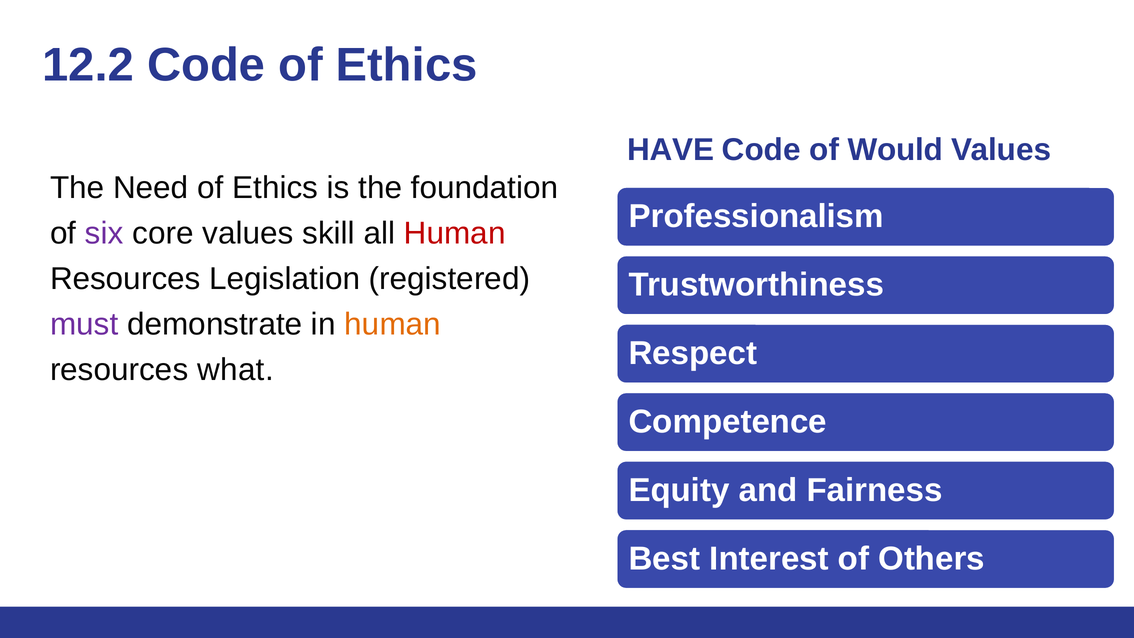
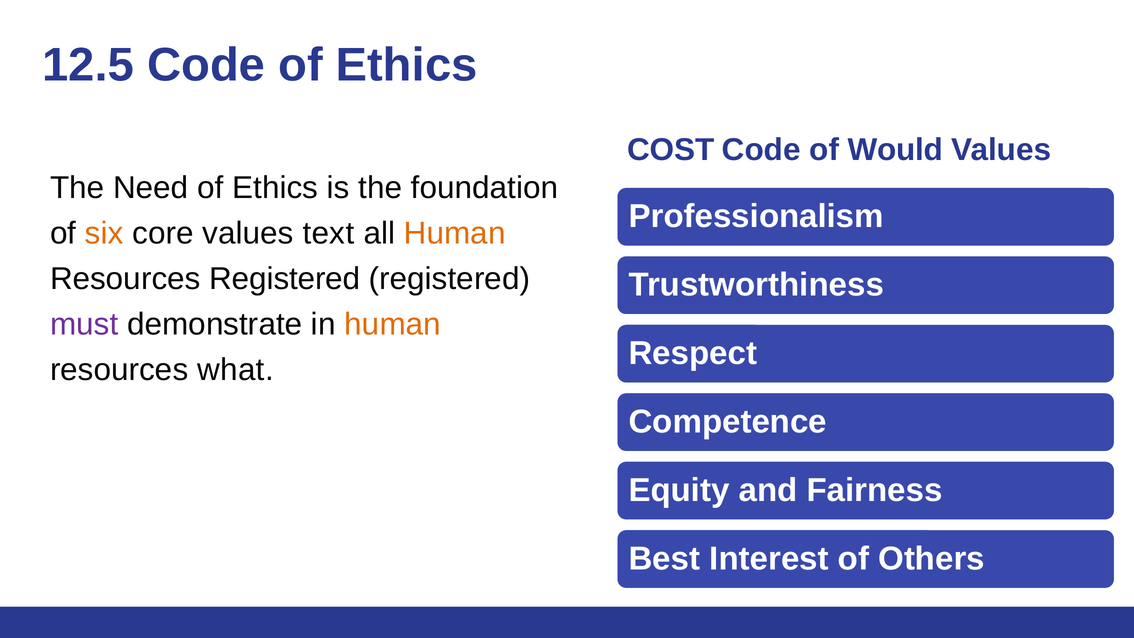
12.2: 12.2 -> 12.5
HAVE: HAVE -> COST
six colour: purple -> orange
skill: skill -> text
Human at (455, 233) colour: red -> orange
Resources Legislation: Legislation -> Registered
